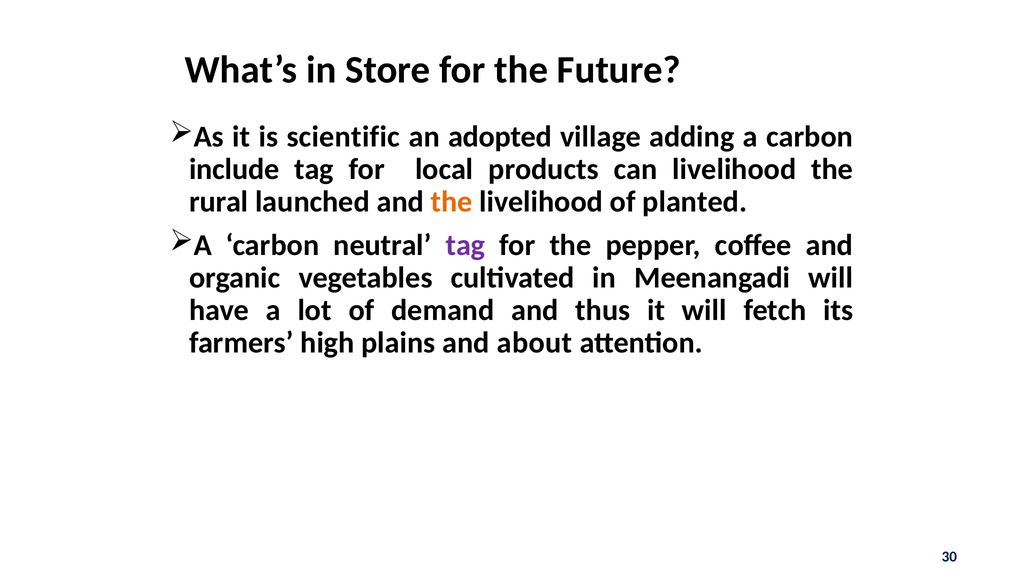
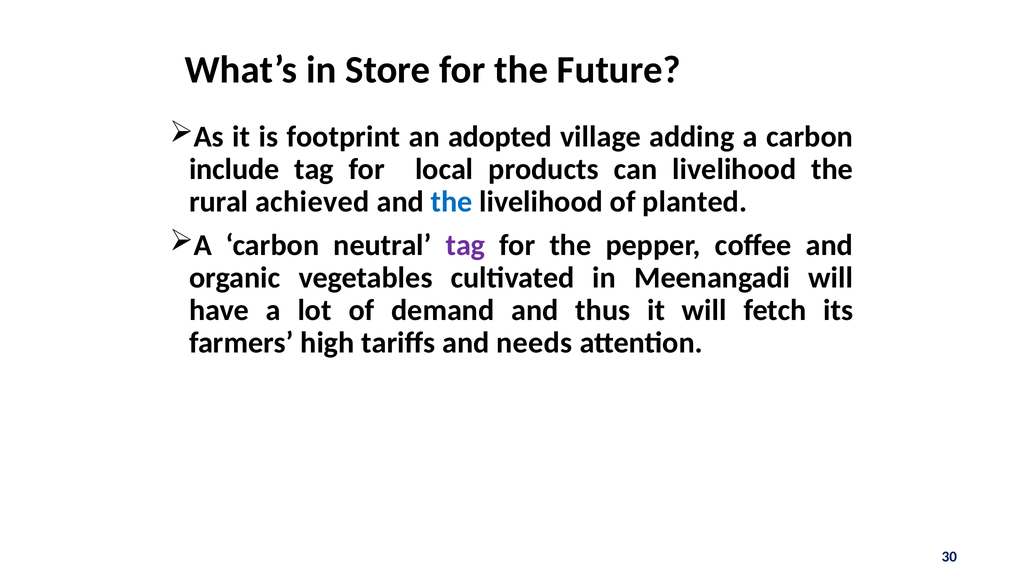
scientific: scientific -> footprint
launched: launched -> achieved
the at (452, 202) colour: orange -> blue
plains: plains -> tariffs
about: about -> needs
